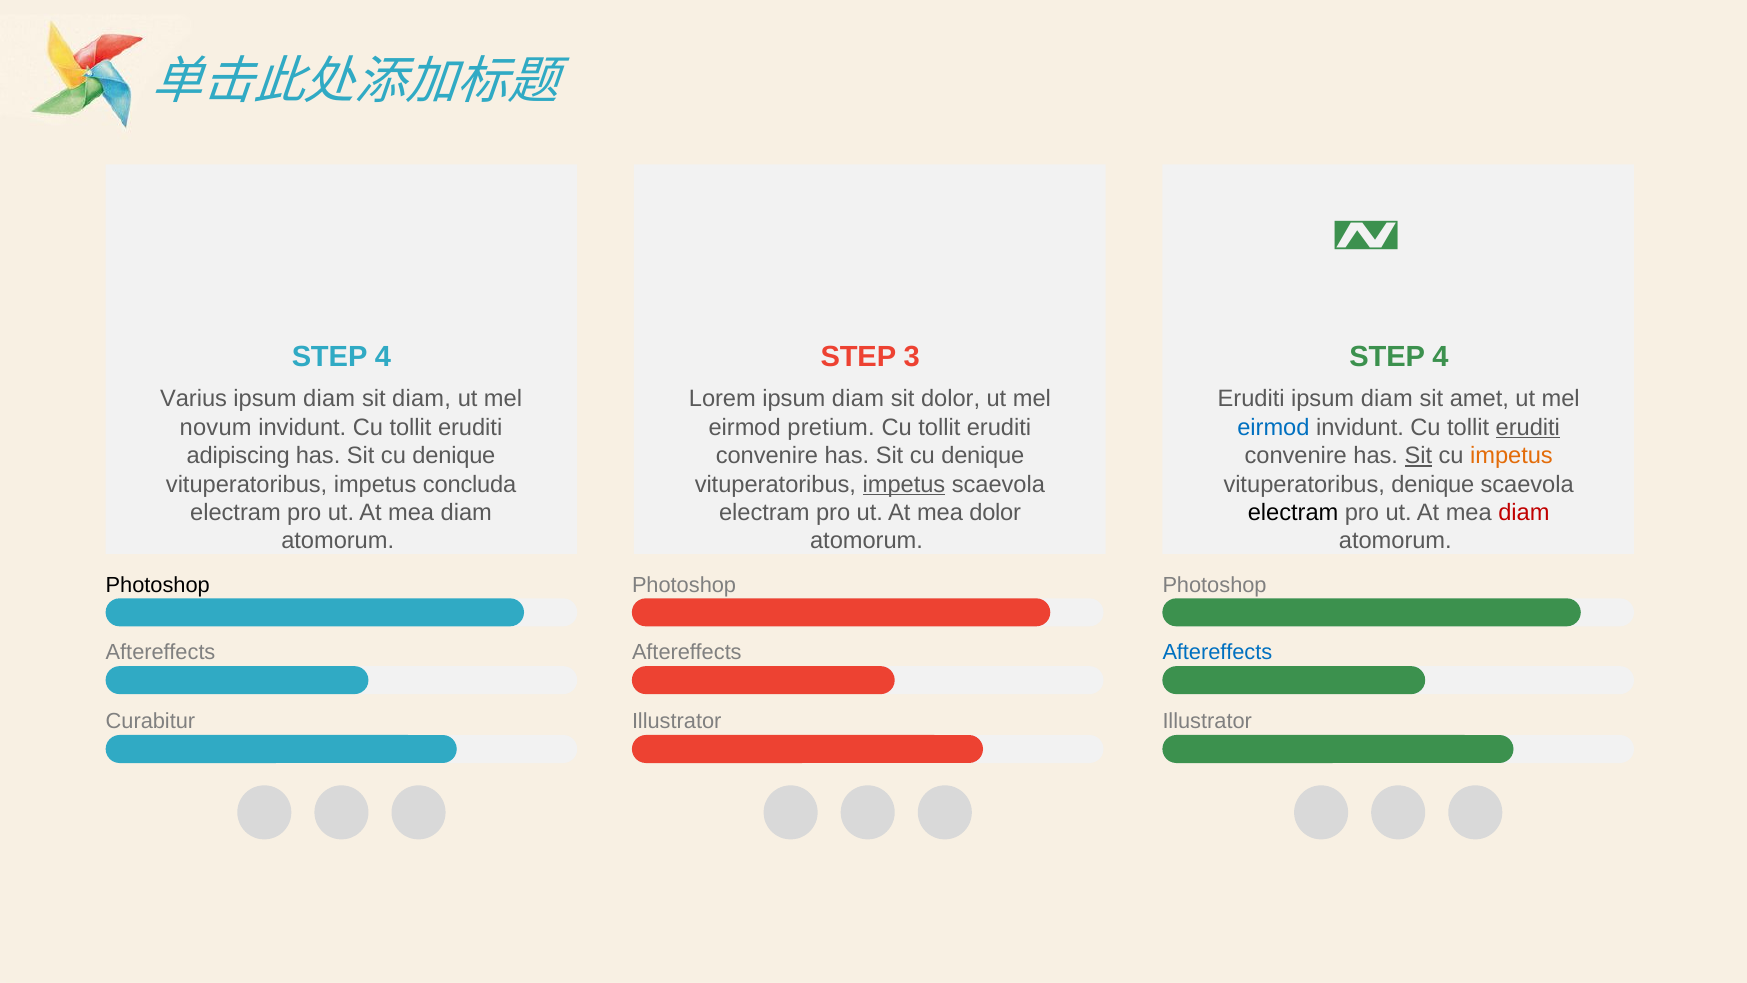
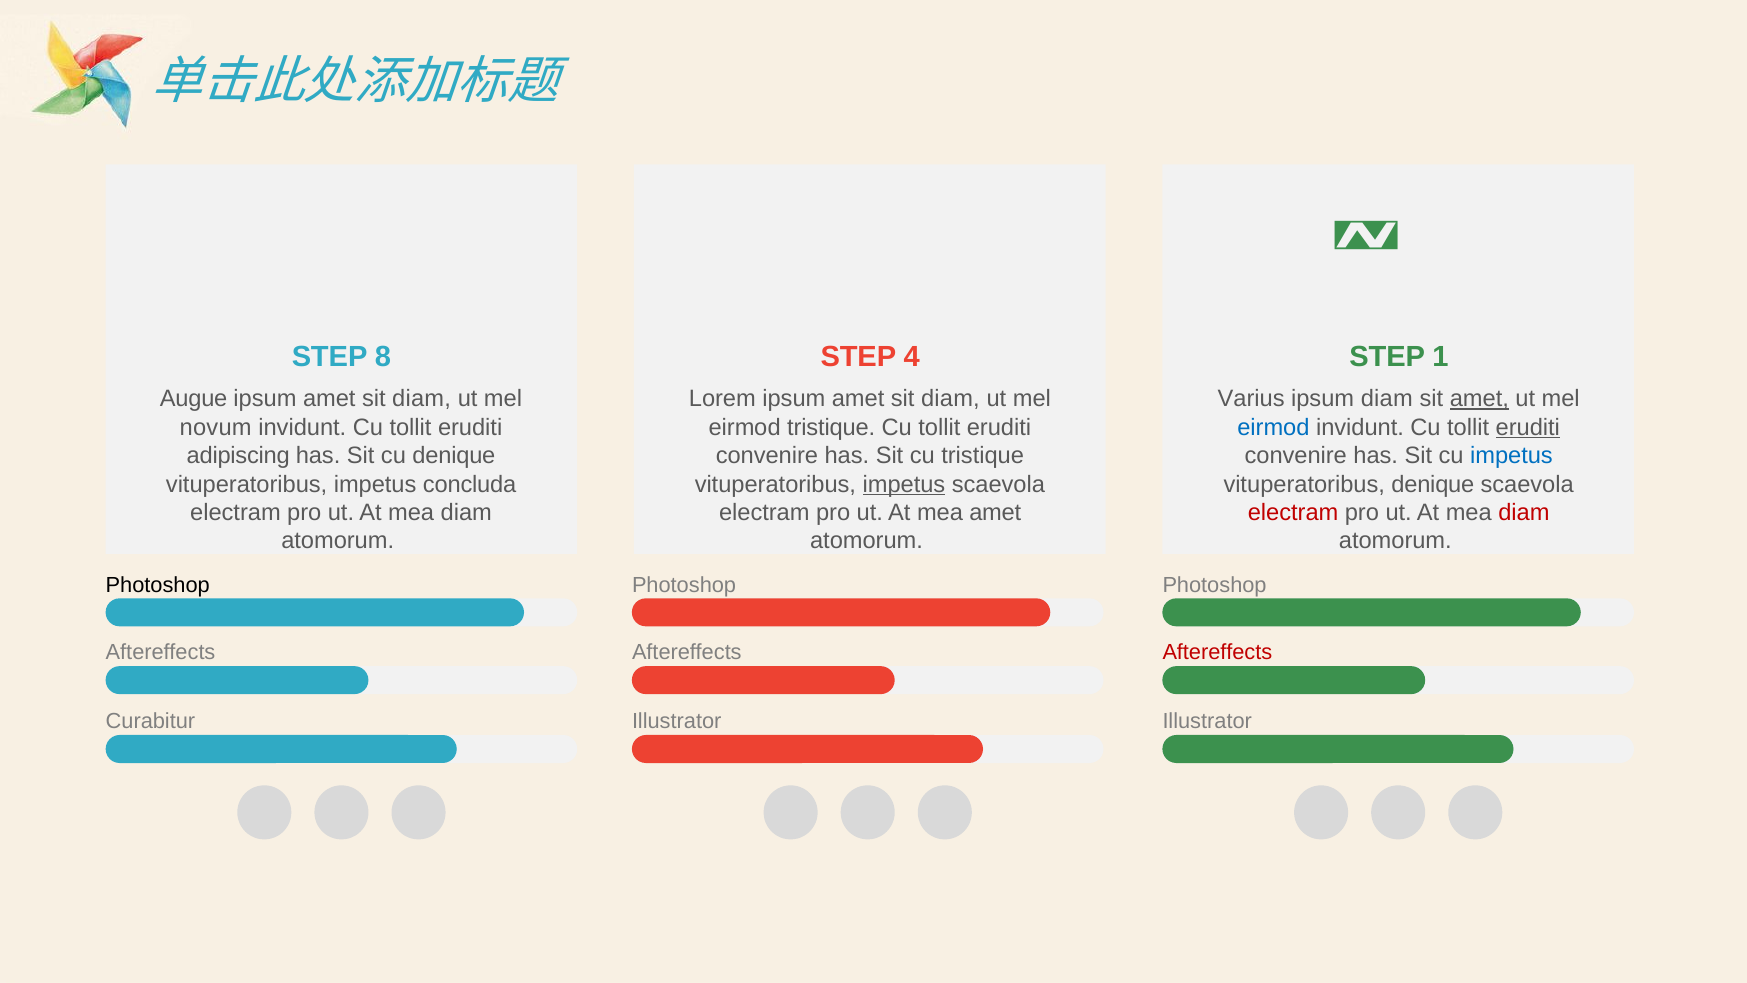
4 at (383, 357): 4 -> 8
3: 3 -> 4
4 at (1441, 357): 4 -> 1
Varius: Varius -> Augue
diam at (329, 399): diam -> amet
Lorem ipsum diam: diam -> amet
dolor at (951, 399): dolor -> diam
Eruditi at (1251, 399): Eruditi -> Varius
amet at (1479, 399) underline: none -> present
eirmod pretium: pretium -> tristique
denique at (983, 456): denique -> tristique
Sit at (1418, 456) underline: present -> none
impetus at (1511, 456) colour: orange -> blue
mea dolor: dolor -> amet
electram at (1293, 512) colour: black -> red
Aftereffects at (1217, 653) colour: blue -> red
